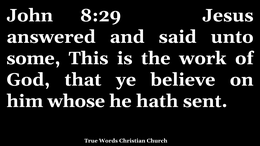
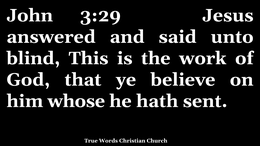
8:29: 8:29 -> 3:29
some: some -> blind
